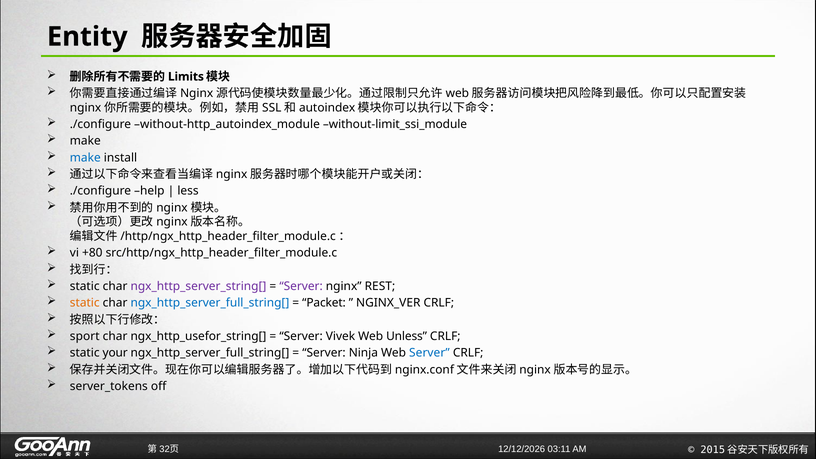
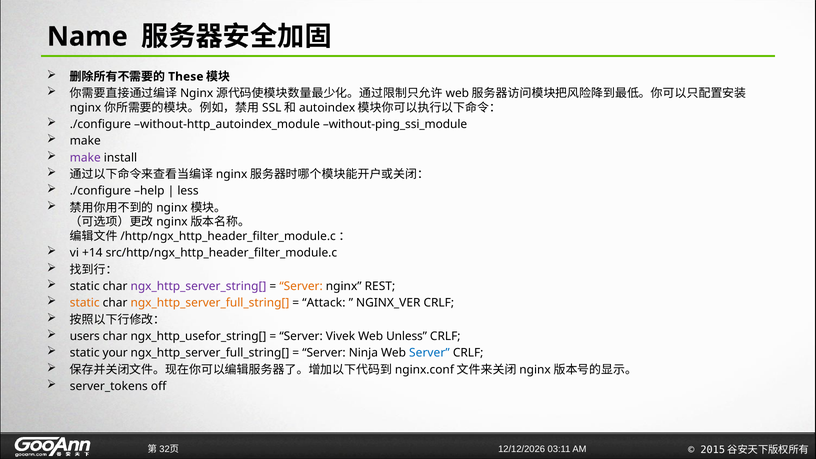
Entity: Entity -> Name
Limits: Limits -> These
without-limit_ssi_module: without-limit_ssi_module -> without-ping_ssi_module
make at (85, 158) colour: blue -> purple
+80: +80 -> +14
Server at (301, 286) colour: purple -> orange
ngx_http_server_full_string[ at (210, 303) colour: blue -> orange
Packet: Packet -> Attack
sport: sport -> users
